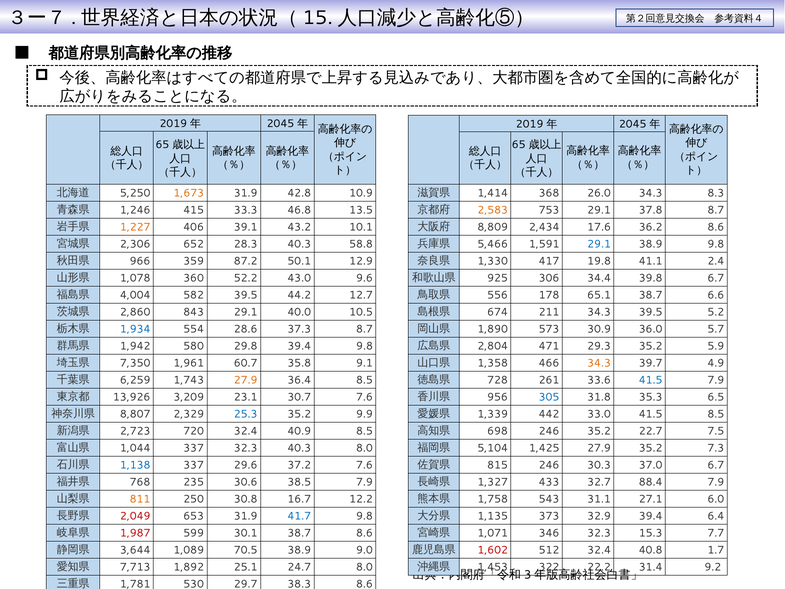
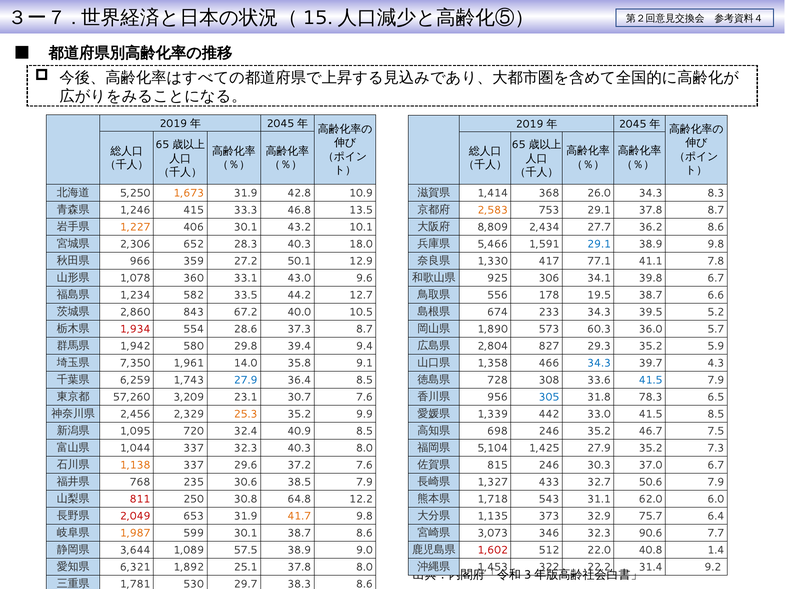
406 39.1: 39.1 -> 30.1
17.6: 17.6 -> 27.7
58.8: 58.8 -> 18.0
19.8: 19.8 -> 77.1
2.4: 2.4 -> 7.8
87.2: 87.2 -> 27.2
34.4: 34.4 -> 34.1
52.2: 52.2 -> 33.1
4,004: 4,004 -> 1,234
582 39.5: 39.5 -> 33.5
65.1: 65.1 -> 19.5
843 29.1: 29.1 -> 67.2
211: 211 -> 233
1,934 colour: blue -> red
30.9: 30.9 -> 60.3
39.4 9.8: 9.8 -> 9.4
471: 471 -> 827
60.7: 60.7 -> 14.0
34.3 at (599, 363) colour: orange -> blue
4.9: 4.9 -> 4.3
27.9 at (246, 380) colour: orange -> blue
261: 261 -> 308
13,926: 13,926 -> 57,260
35.3: 35.3 -> 78.3
8,807: 8,807 -> 2,456
25.3 colour: blue -> orange
22.7: 22.7 -> 46.7
2,723: 2,723 -> 1,095
1,138 colour: blue -> orange
88.4: 88.4 -> 50.6
811 colour: orange -> red
16.7: 16.7 -> 64.8
1,758: 1,758 -> 1,718
27.1: 27.1 -> 62.0
41.7 colour: blue -> orange
32.9 39.4: 39.4 -> 75.7
1,987 colour: red -> orange
1,071: 1,071 -> 3,073
15.3: 15.3 -> 90.6
70.5: 70.5 -> 57.5
512 32.4: 32.4 -> 22.0
1.7: 1.7 -> 1.4
7,713: 7,713 -> 6,321
25.1 24.7: 24.7 -> 37.8
